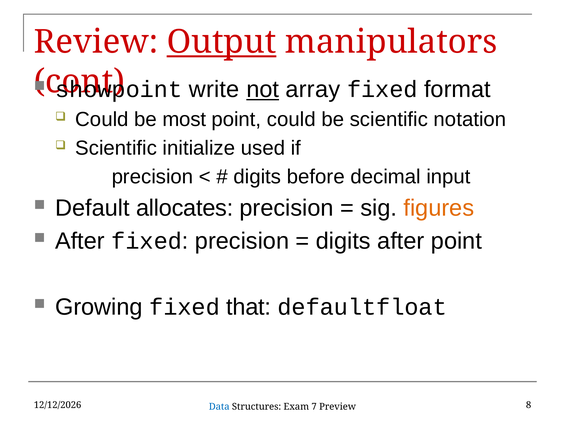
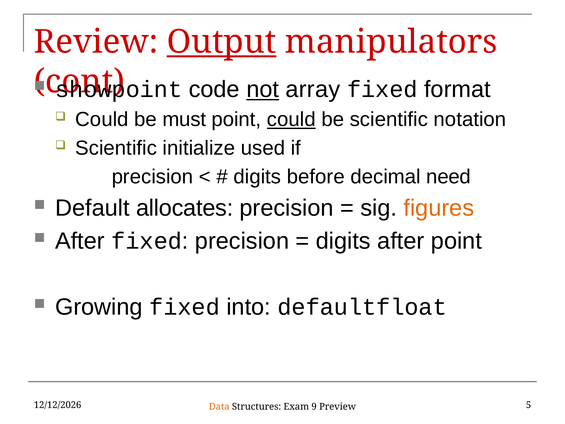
write: write -> code
most: most -> must
could at (291, 119) underline: none -> present
input: input -> need
that: that -> into
8: 8 -> 5
Data colour: blue -> orange
7: 7 -> 9
